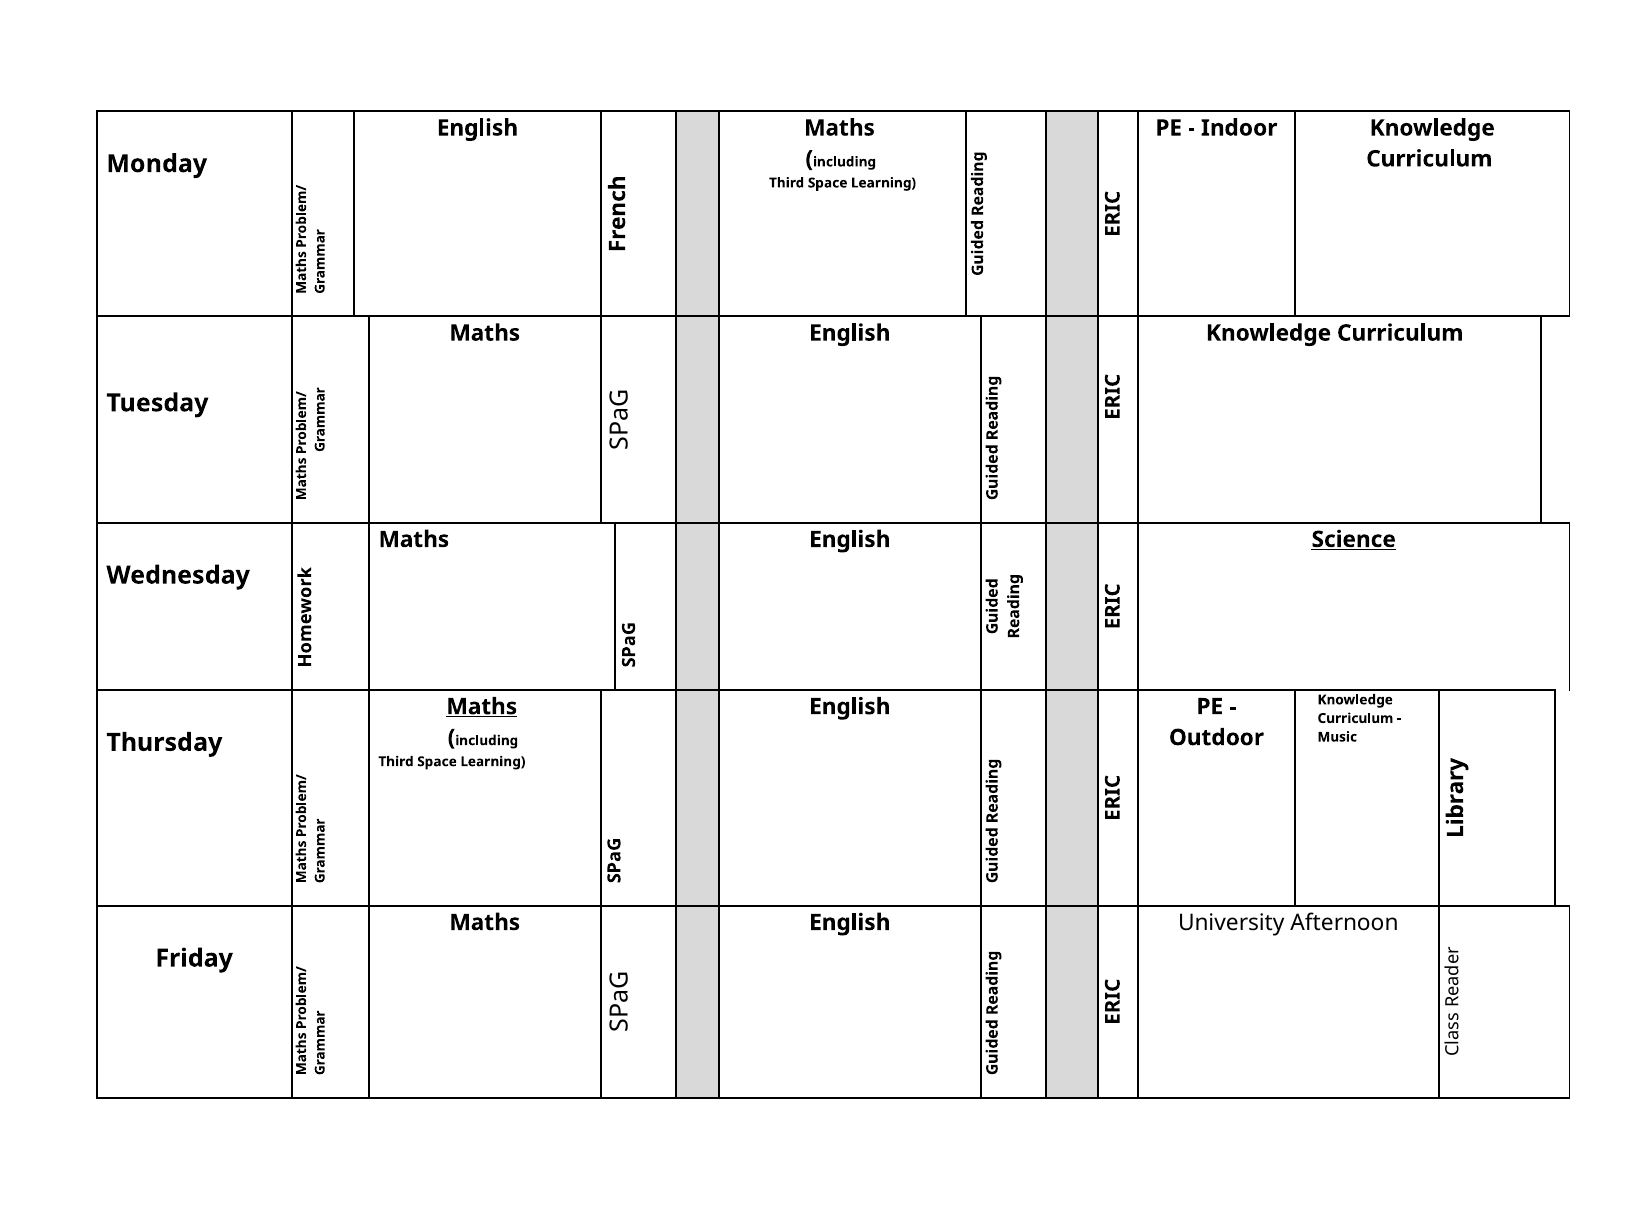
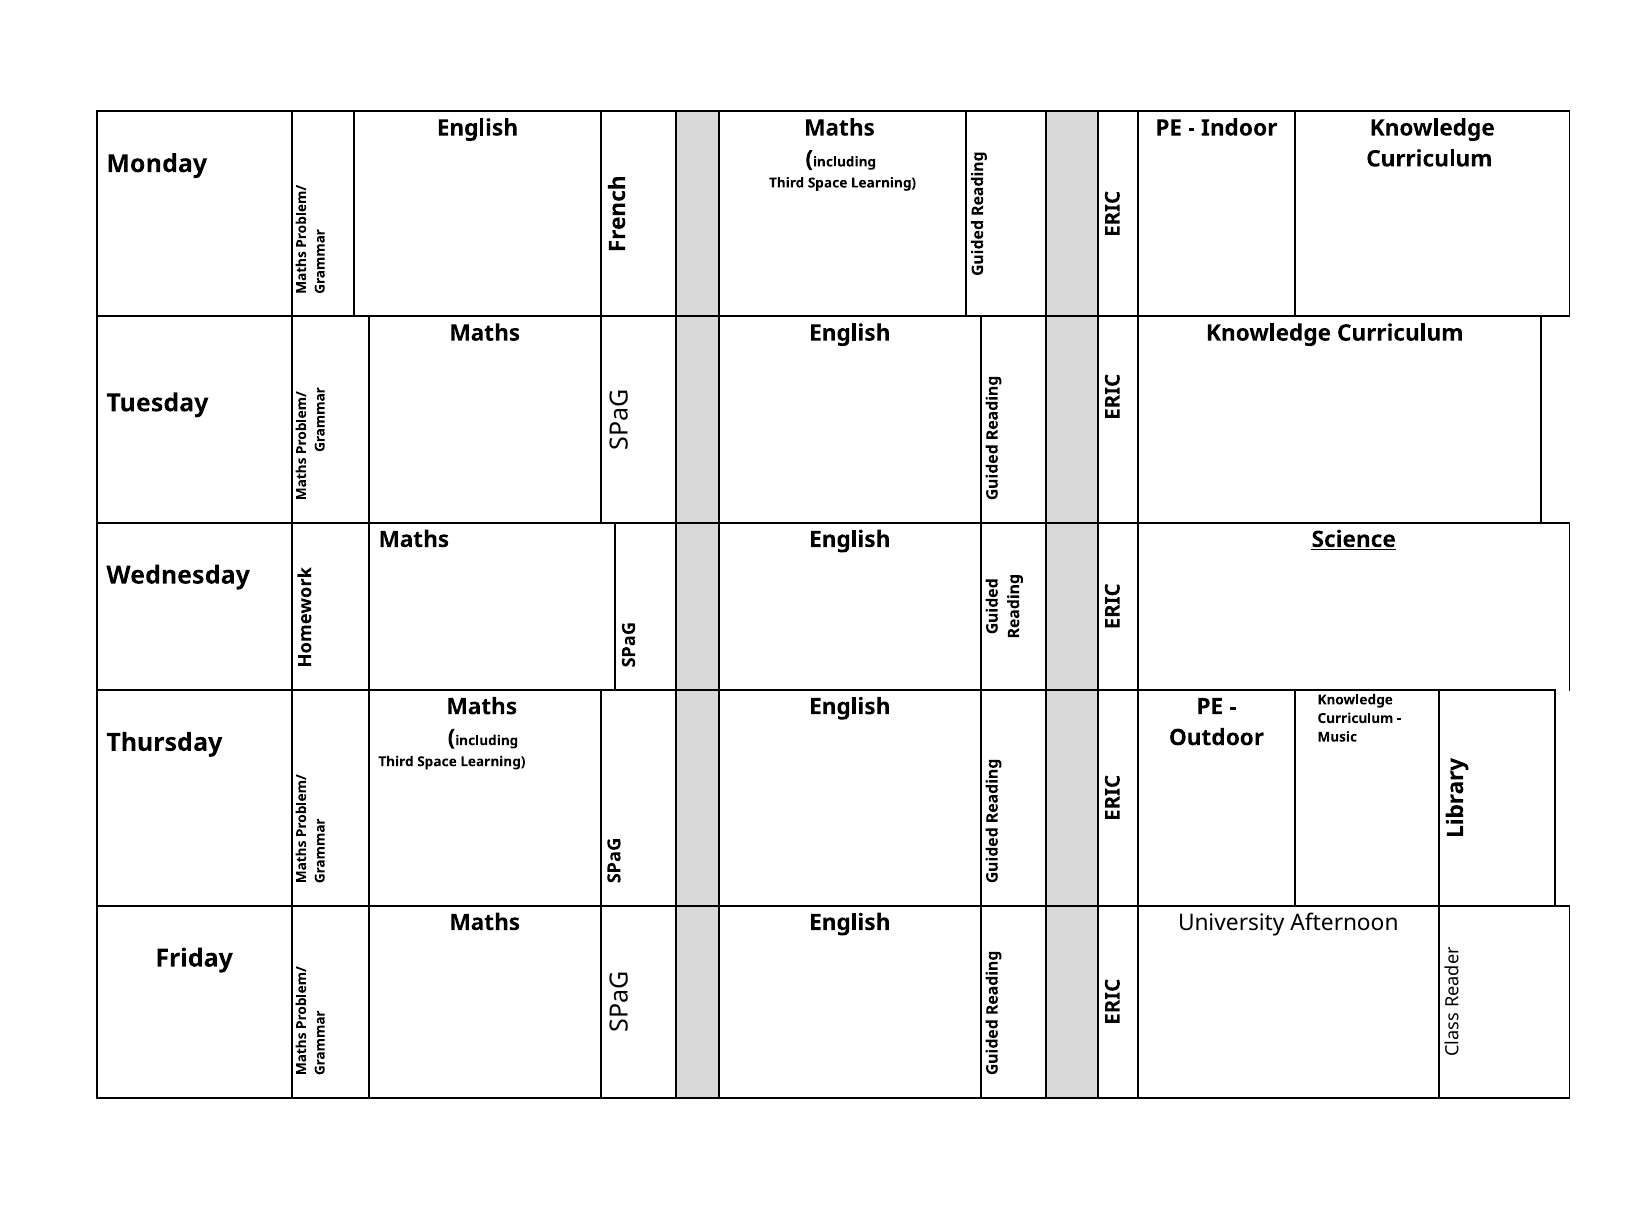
Maths at (482, 706) underline: present -> none
